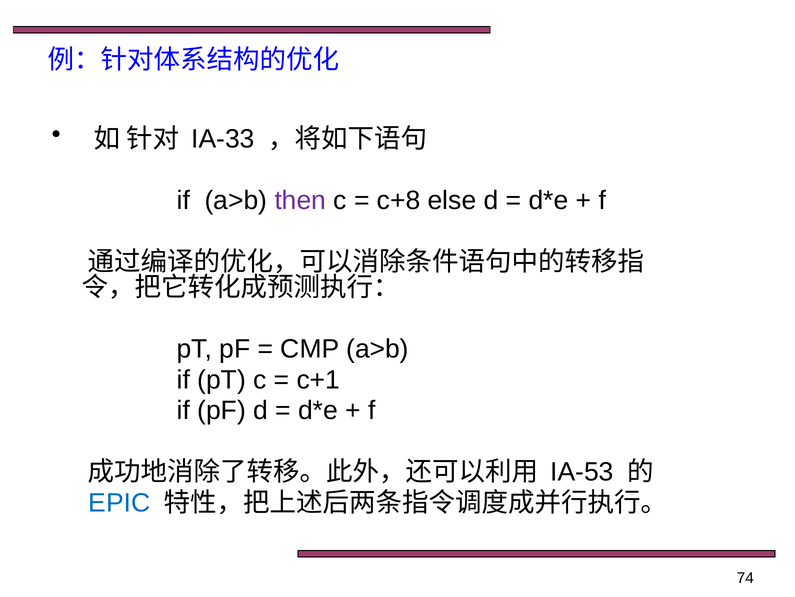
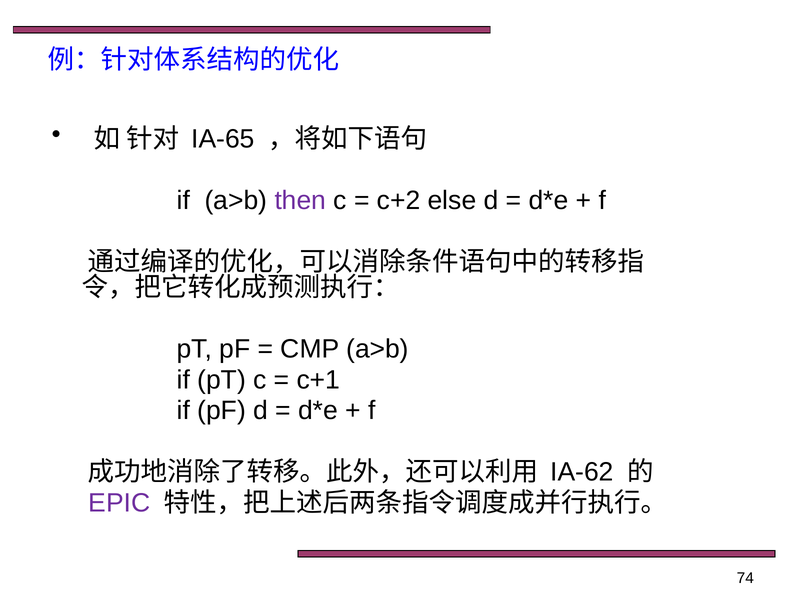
IA-33: IA-33 -> IA-65
c+8: c+8 -> c+2
IA-53: IA-53 -> IA-62
EPIC colour: blue -> purple
